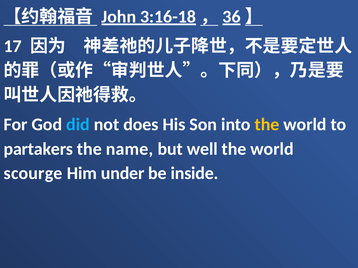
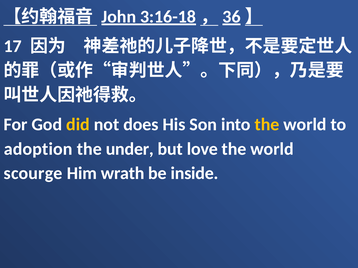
did colour: light blue -> yellow
partakers: partakers -> adoption
name: name -> under
well: well -> love
under: under -> wrath
